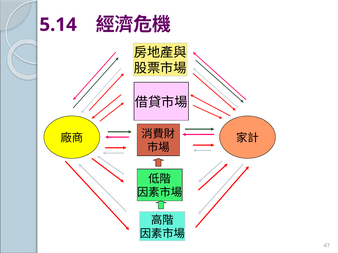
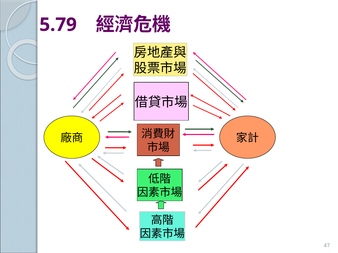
5.14: 5.14 -> 5.79
